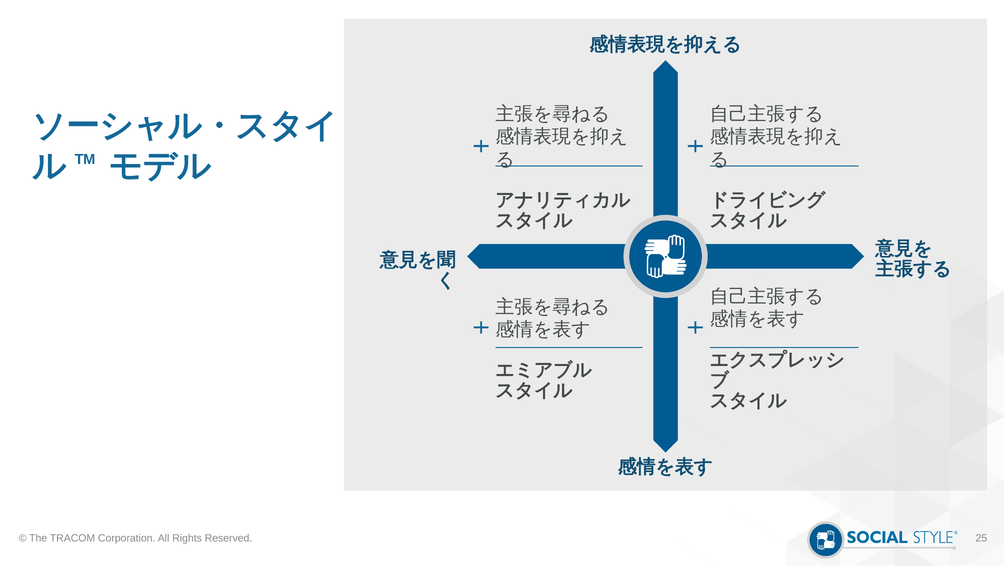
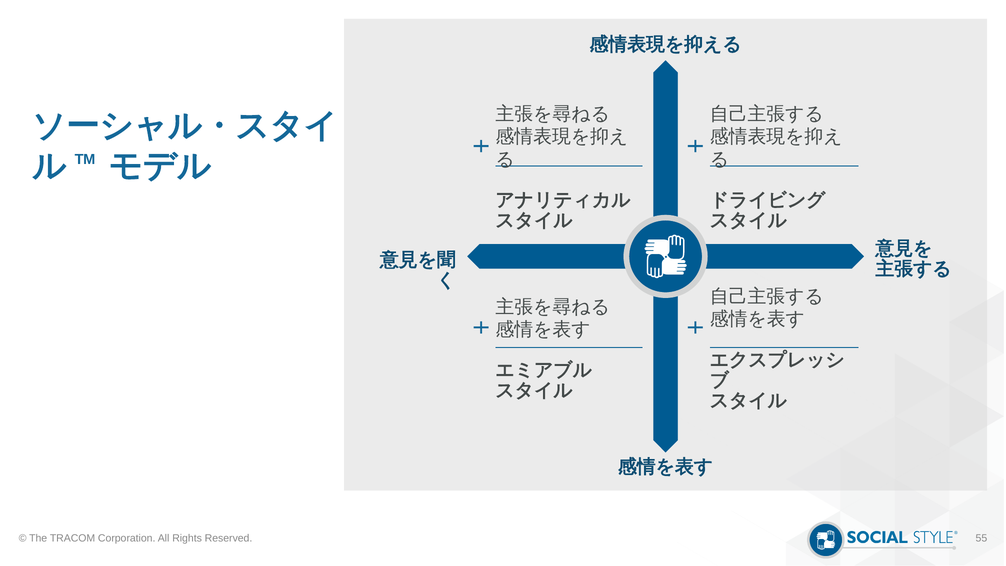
25: 25 -> 55
